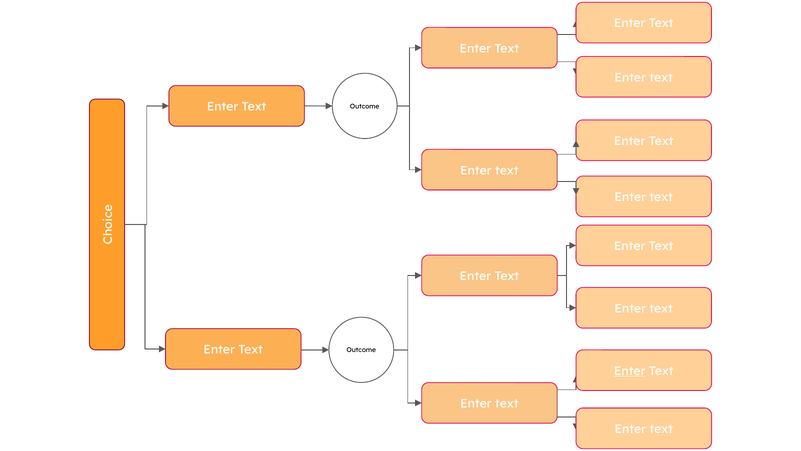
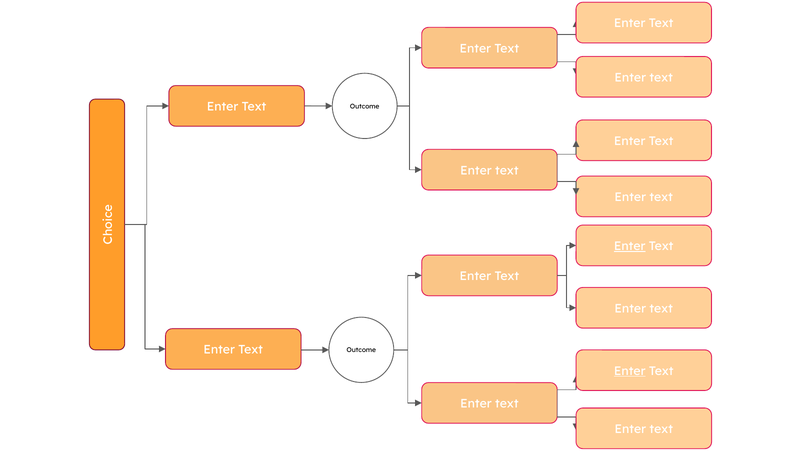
Enter at (630, 246) underline: none -> present
